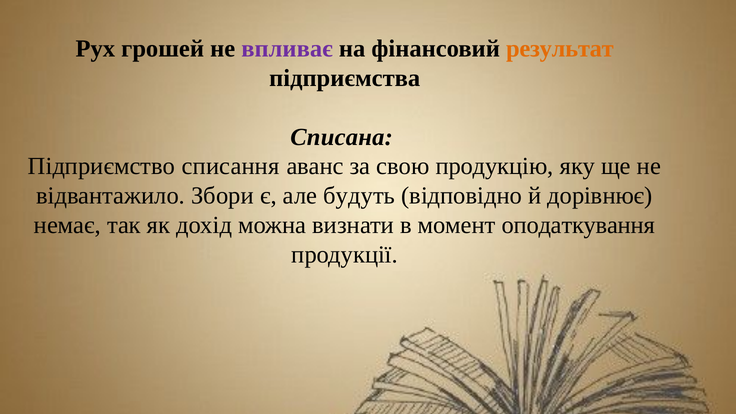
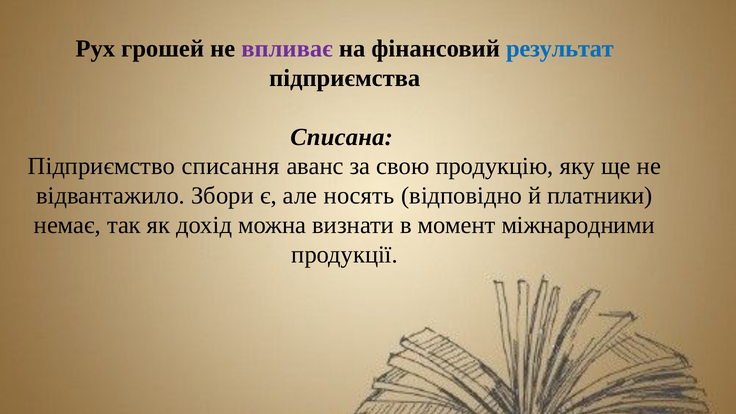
результат colour: orange -> blue
будуть: будуть -> носять
дорівнює: дорівнює -> платники
оподаткування: оподаткування -> міжнародними
